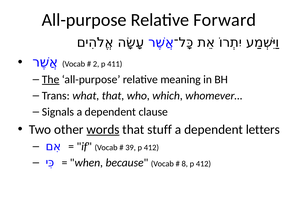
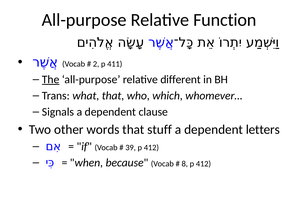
Forward: Forward -> Function
meaning: meaning -> different
words underline: present -> none
